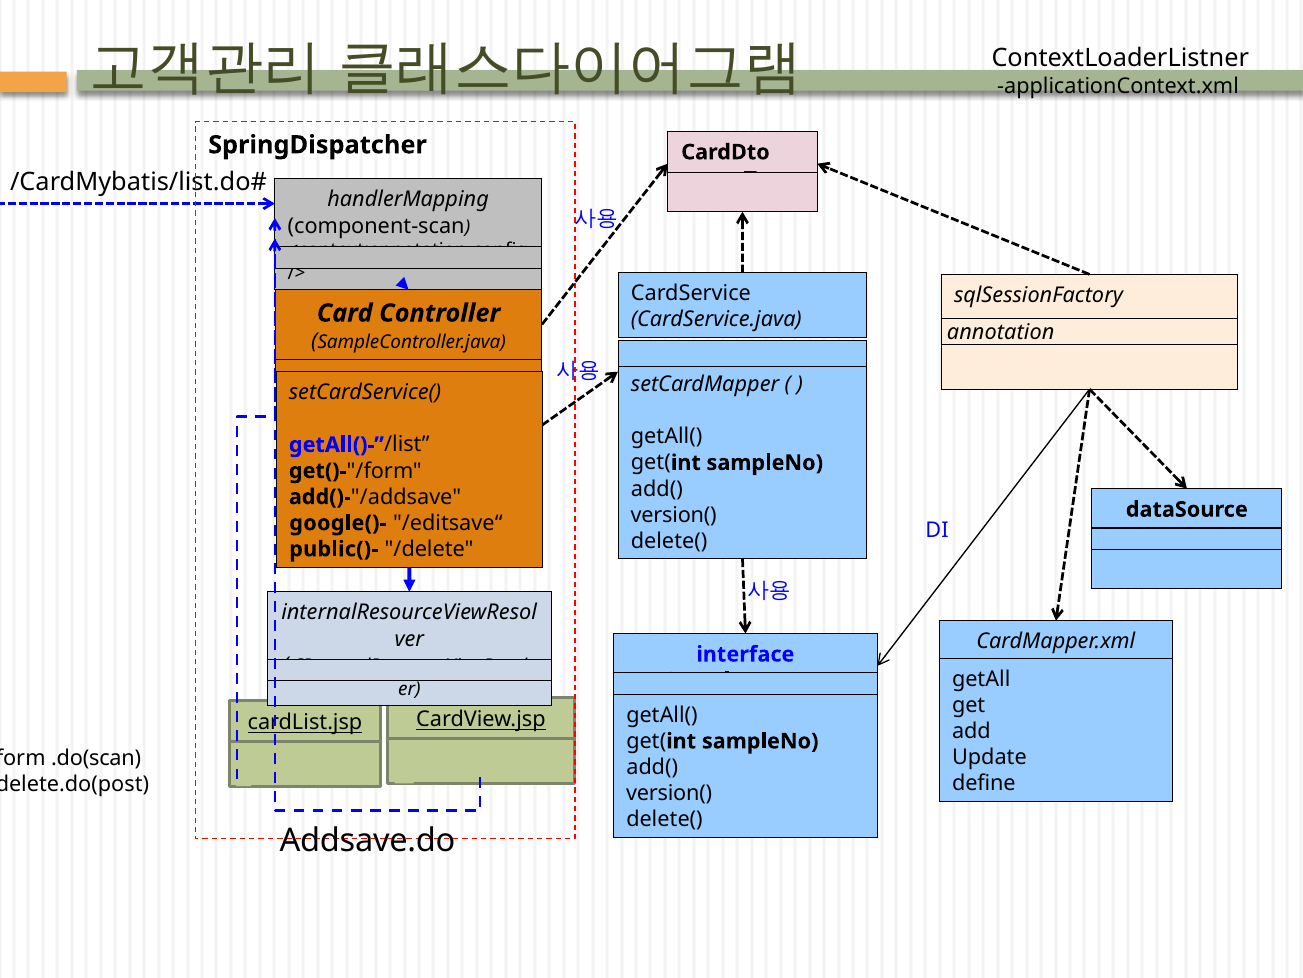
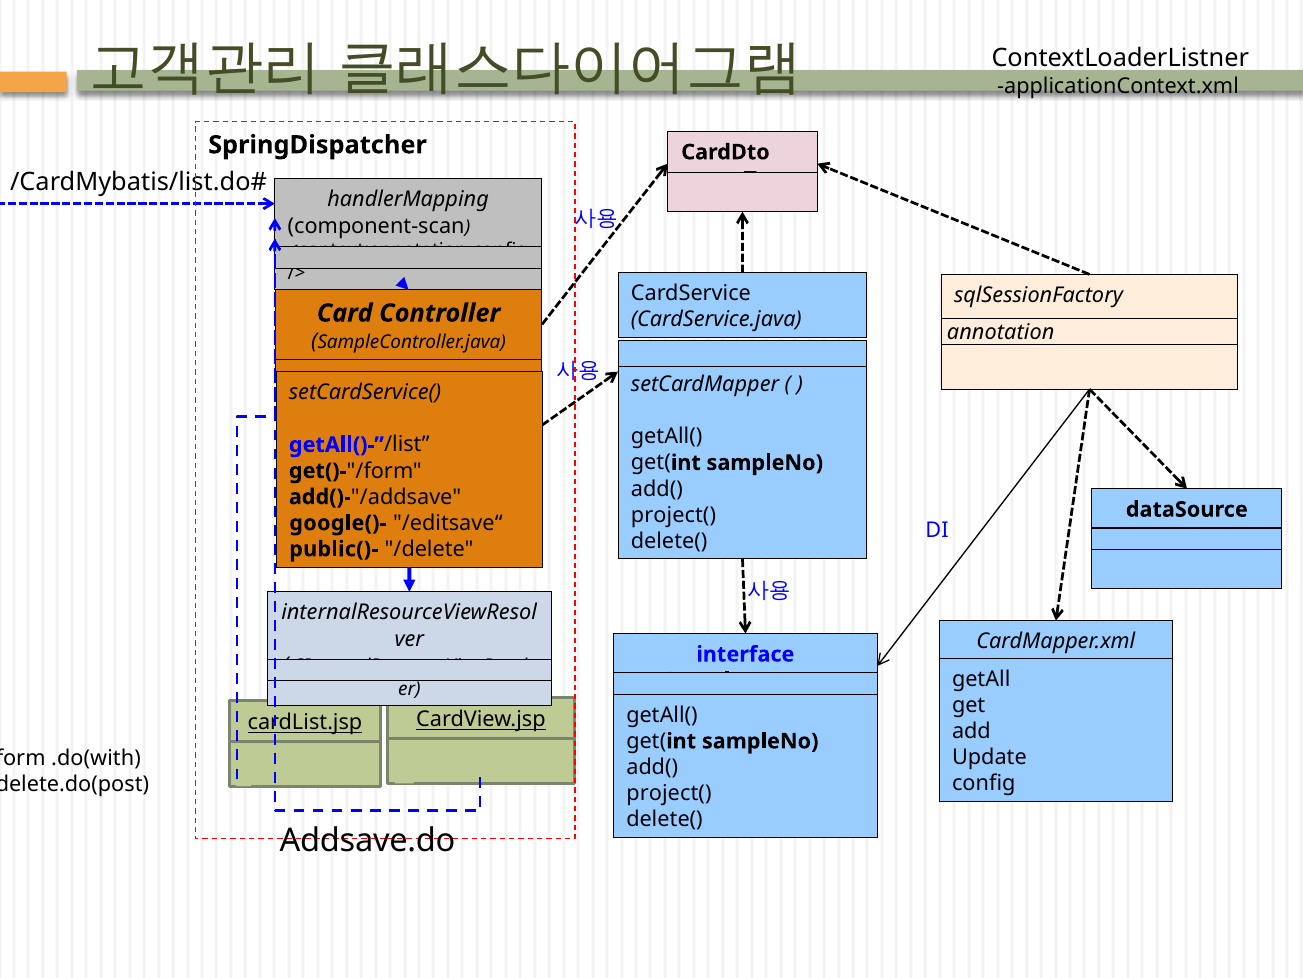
version( at (674, 515): version( -> project(
.do(scan: .do(scan -> .do(with
define: define -> config
version( at (669, 793): version( -> project(
